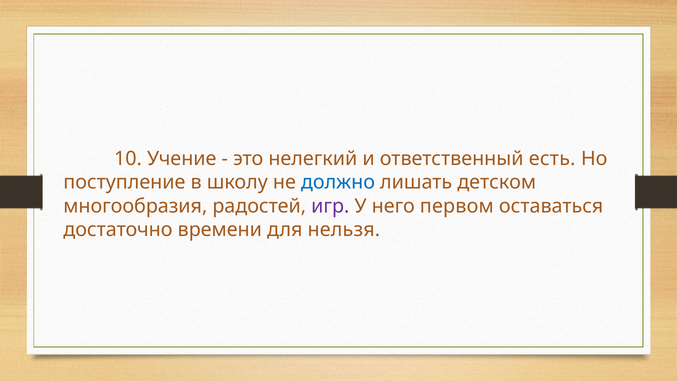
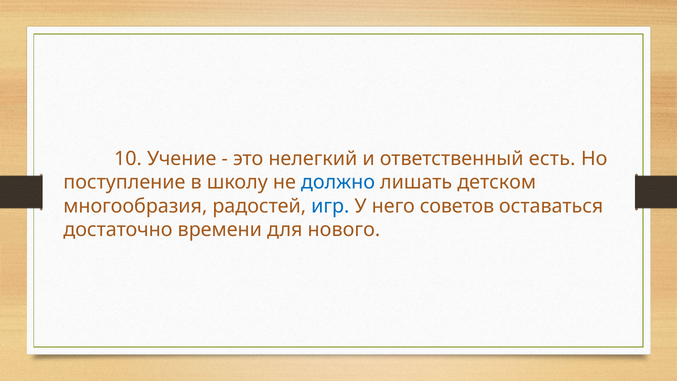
игр colour: purple -> blue
первом: первом -> советов
нельзя: нельзя -> нового
